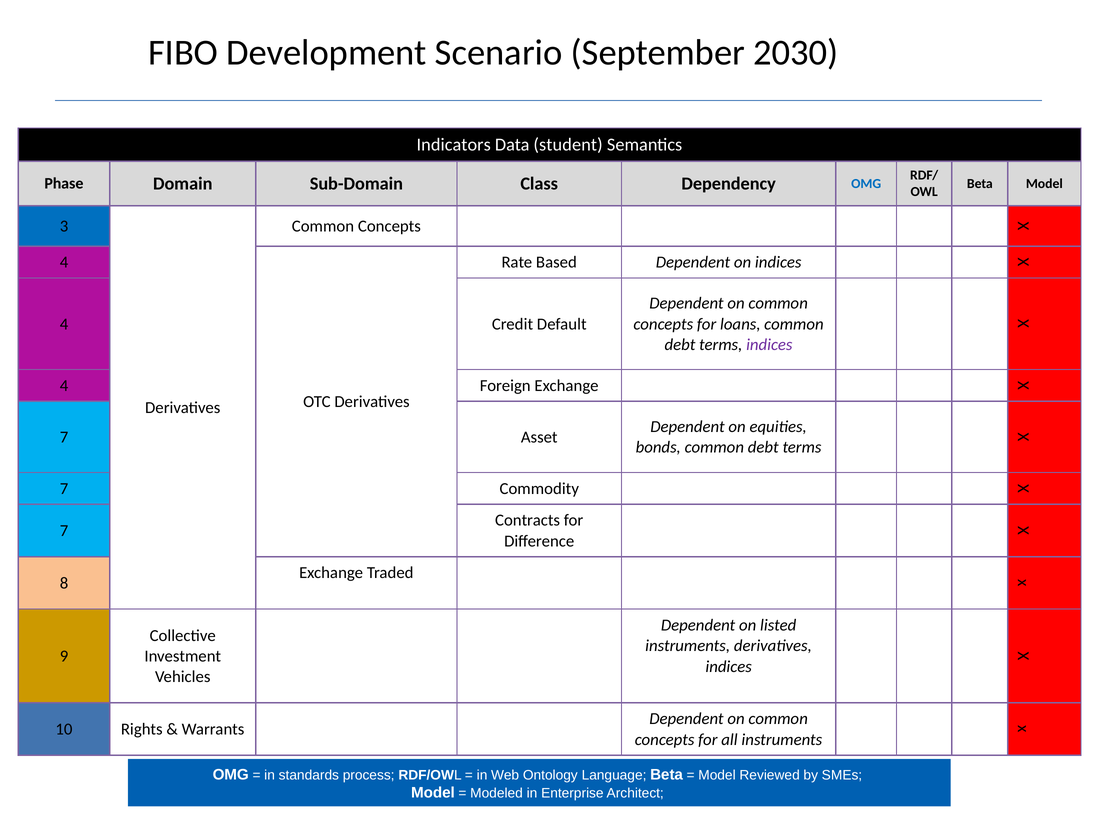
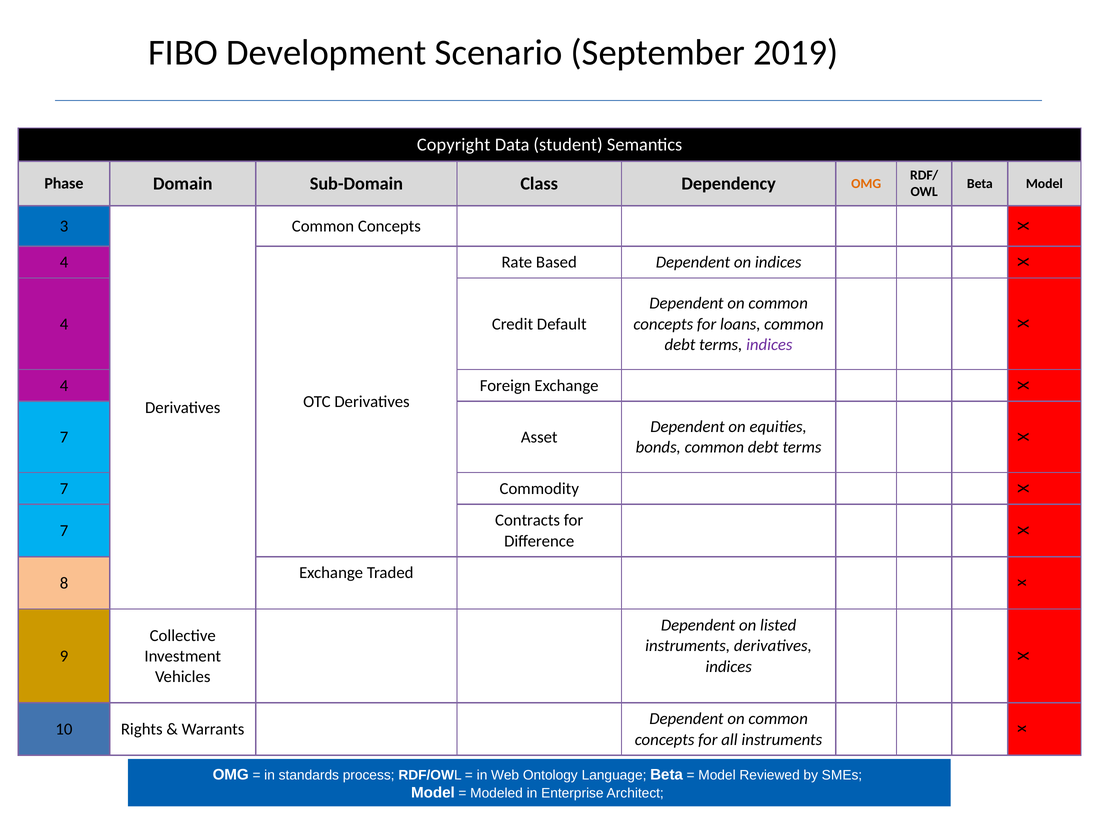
2030: 2030 -> 2019
Indicators: Indicators -> Copyright
OMG at (866, 184) colour: blue -> orange
